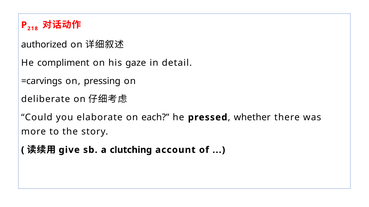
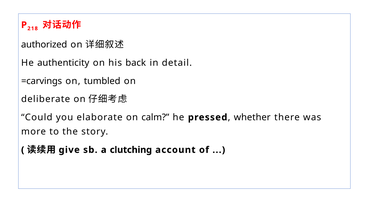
compliment: compliment -> authenticity
gaze: gaze -> back
pressing: pressing -> tumbled
each: each -> calm
